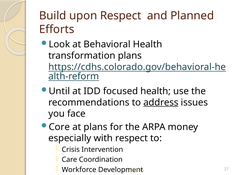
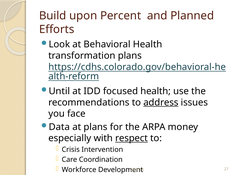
upon Respect: Respect -> Percent
Core: Core -> Data
respect at (132, 139) underline: none -> present
